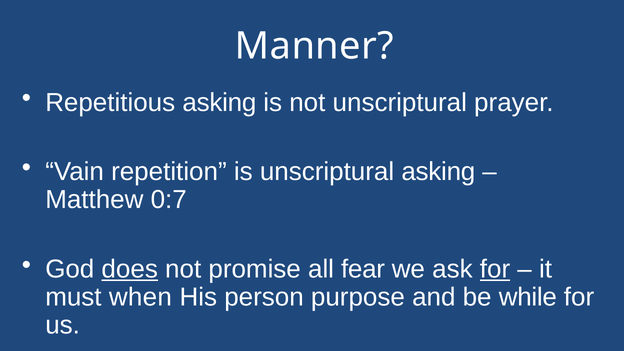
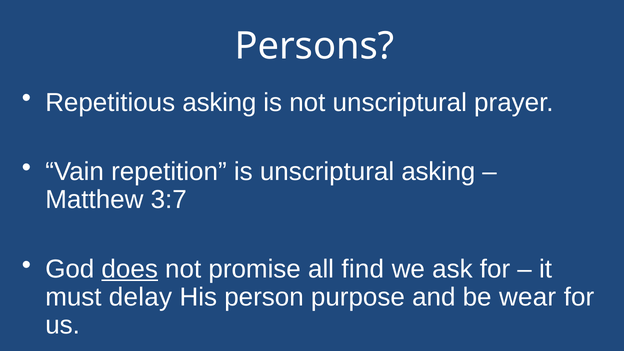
Manner: Manner -> Persons
0:7: 0:7 -> 3:7
fear: fear -> find
for at (495, 269) underline: present -> none
when: when -> delay
while: while -> wear
